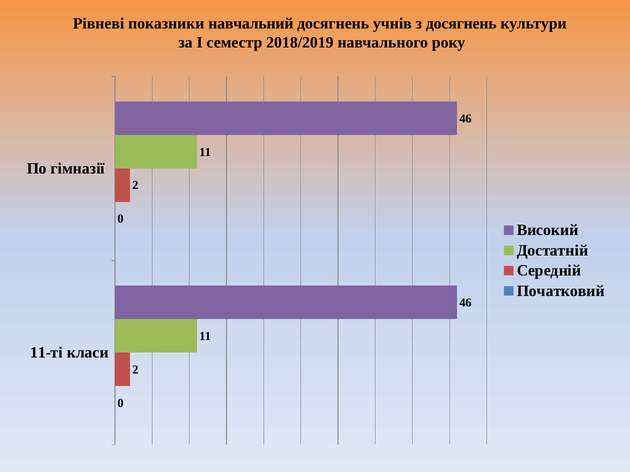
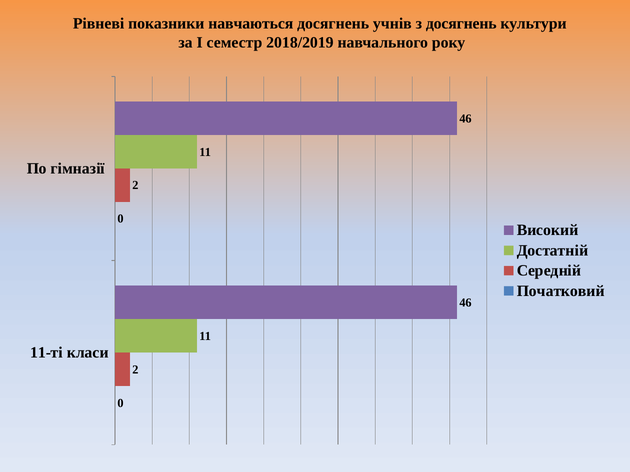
навчальний: навчальний -> навчаються
